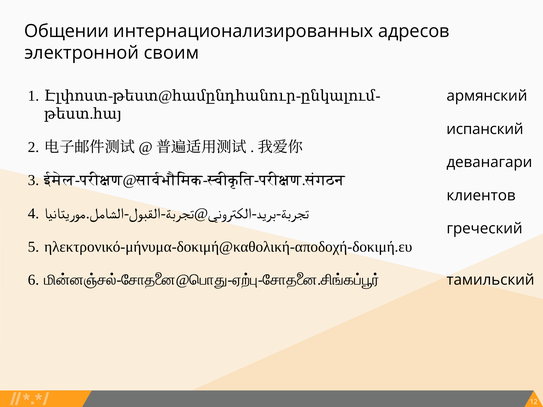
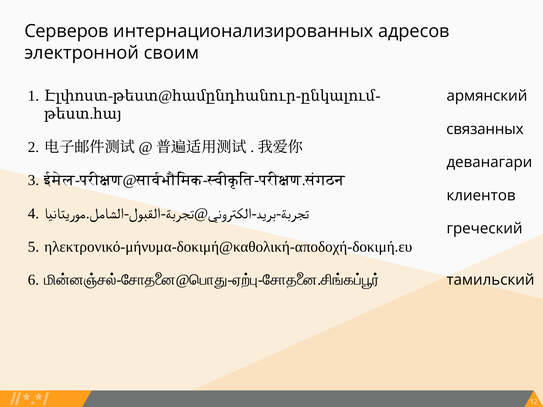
Общении: Общении -> Серверов
испанский: испанский -> связанных
